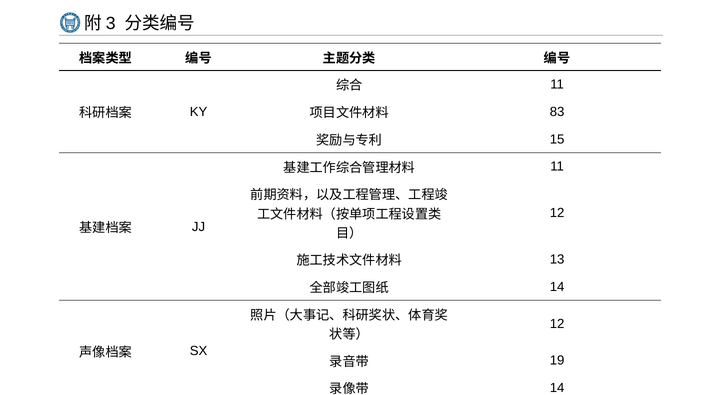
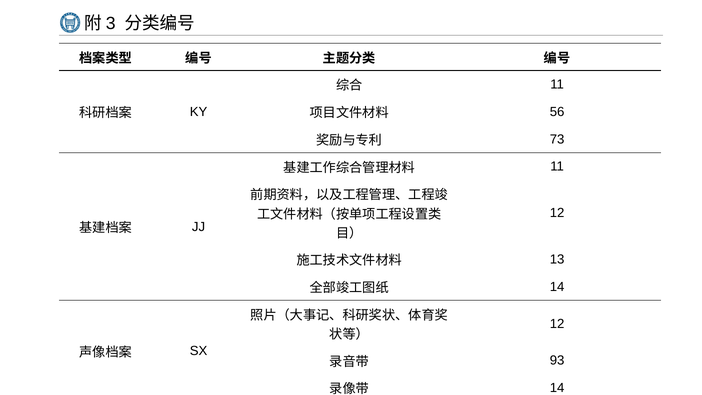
83: 83 -> 56
15: 15 -> 73
19: 19 -> 93
